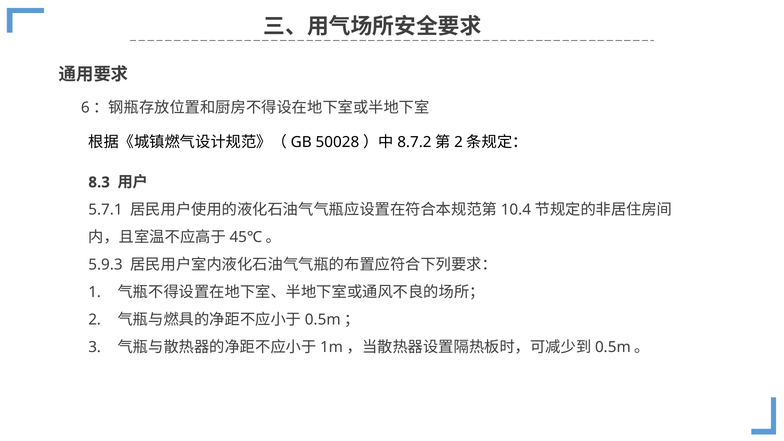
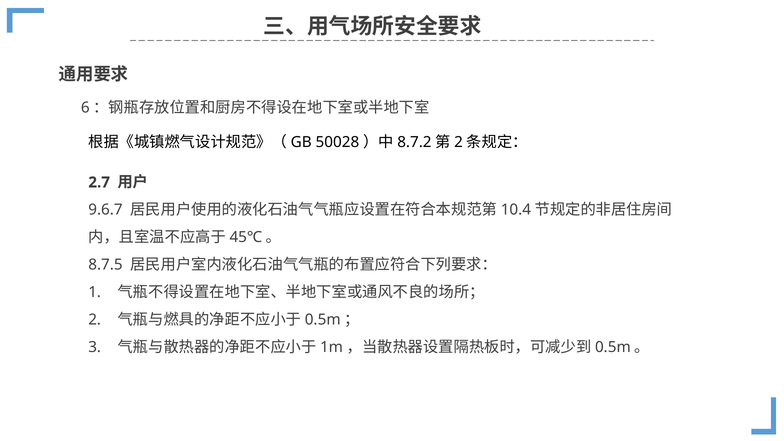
8.3: 8.3 -> 2.7
5.7.1: 5.7.1 -> 9.6.7
5.9.3: 5.9.3 -> 8.7.5
